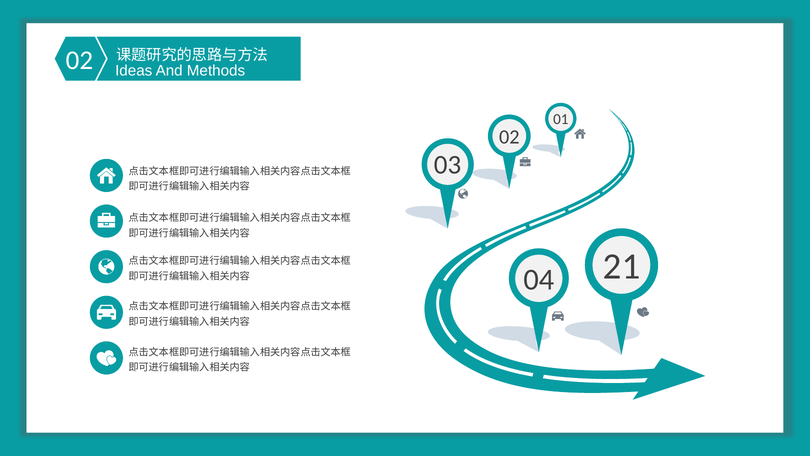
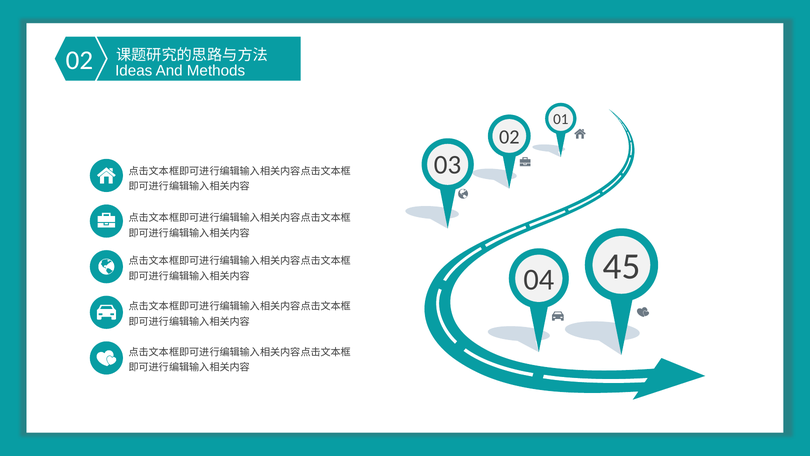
21: 21 -> 45
